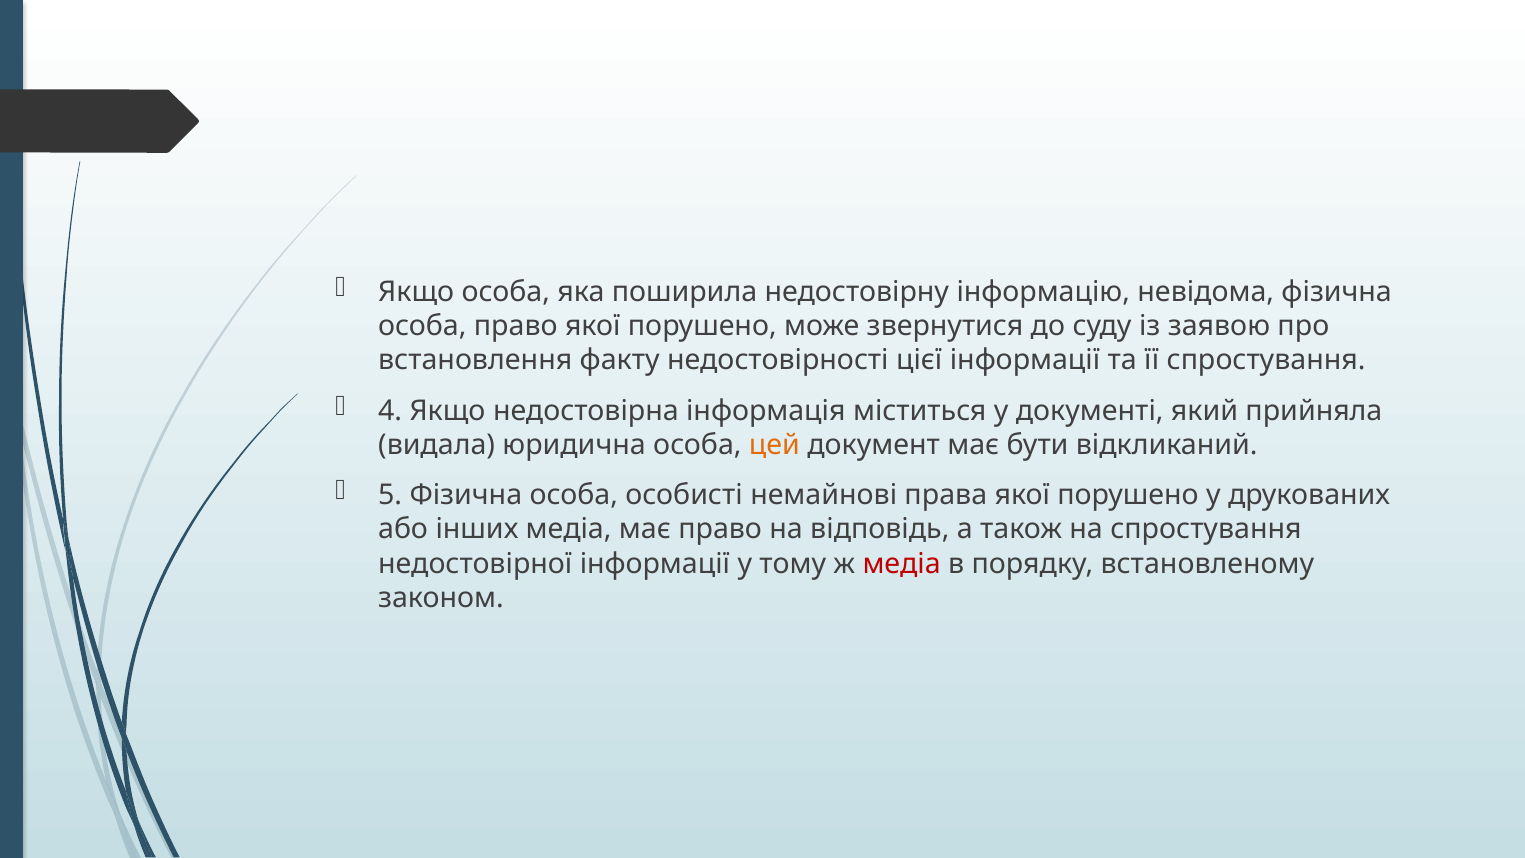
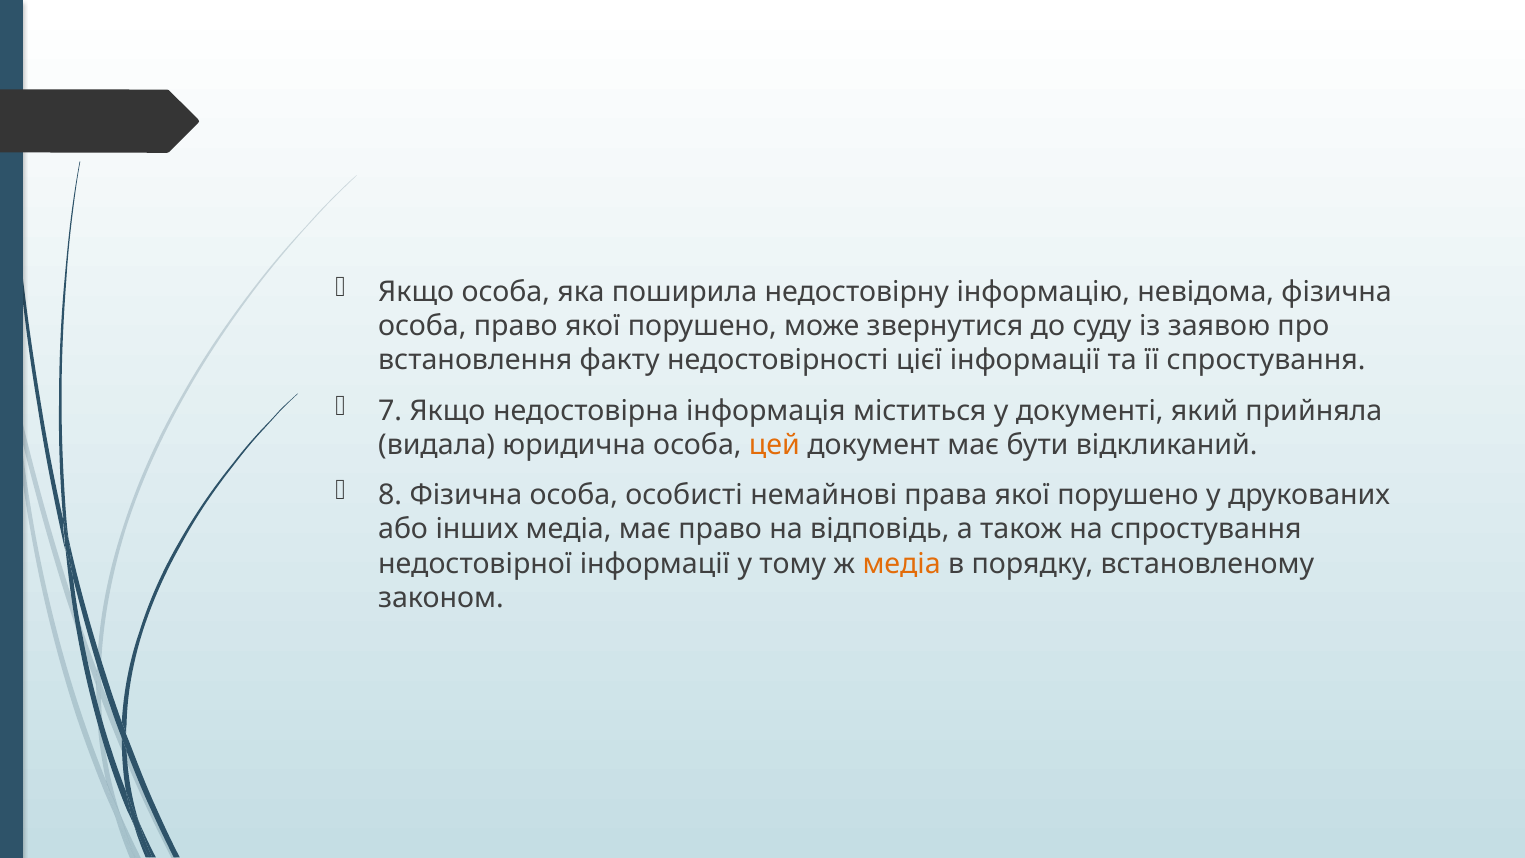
4: 4 -> 7
5: 5 -> 8
медіа at (902, 564) colour: red -> orange
